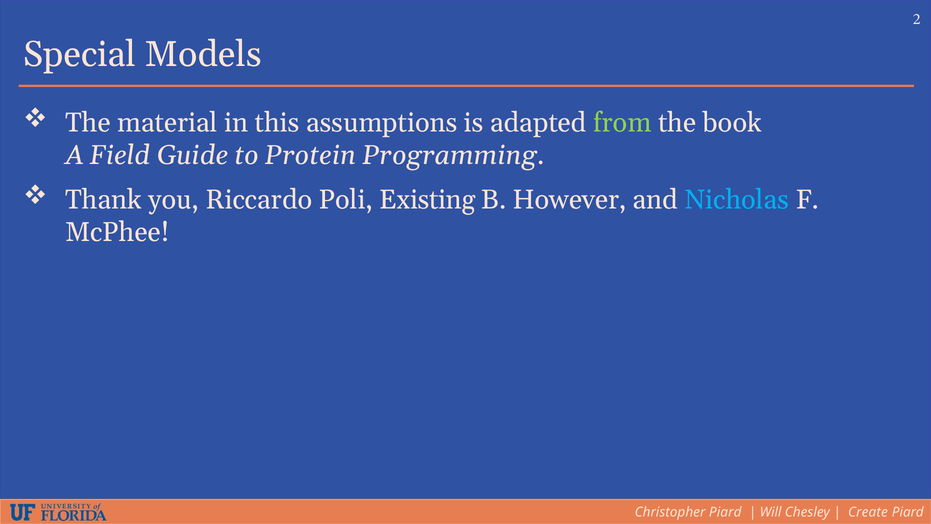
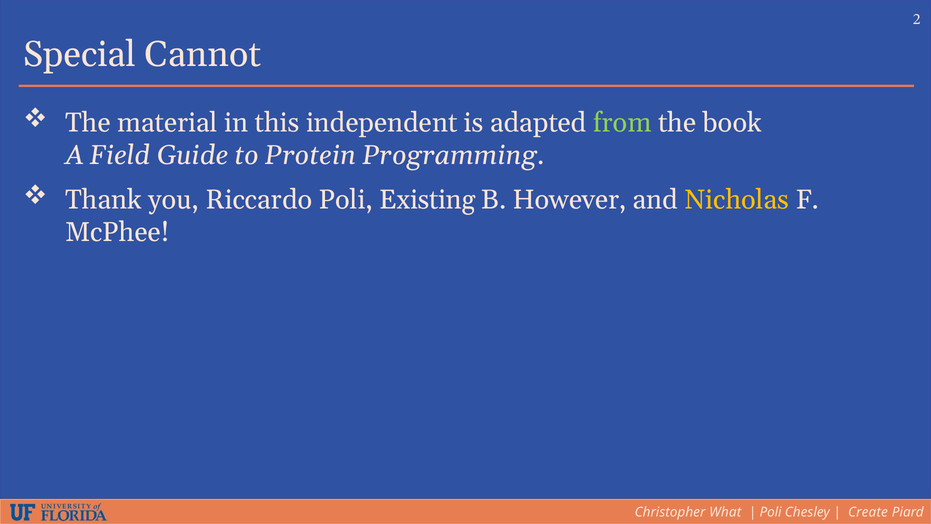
Models: Models -> Cannot
assumptions: assumptions -> independent
Nicholas colour: light blue -> yellow
Christopher Piard: Piard -> What
Will at (771, 512): Will -> Poli
